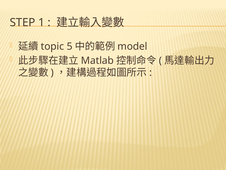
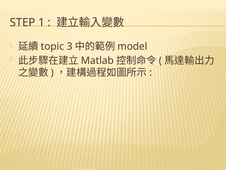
5: 5 -> 3
